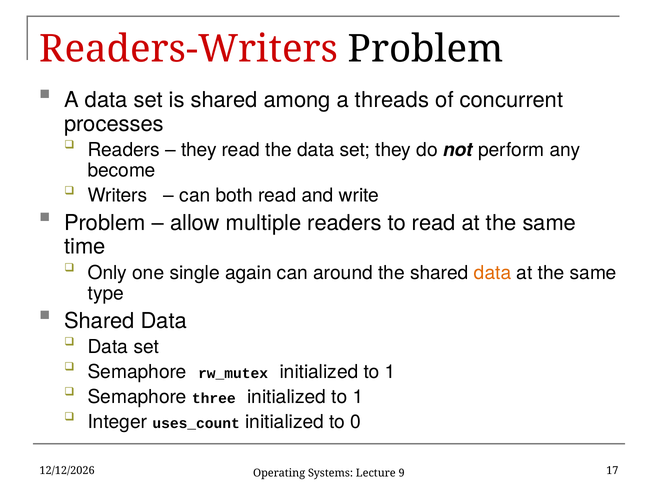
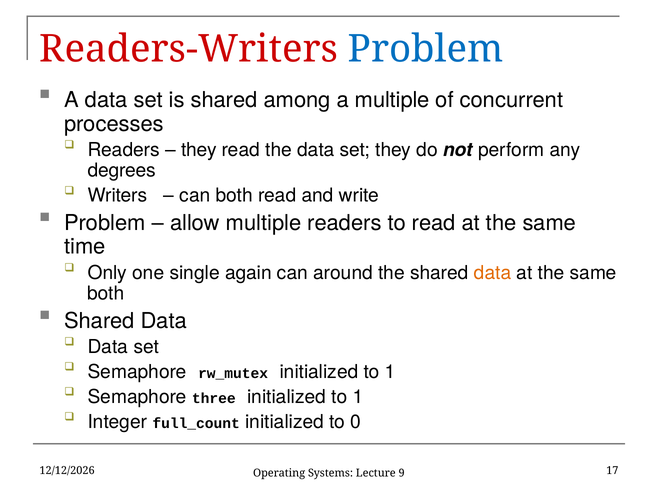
Problem at (426, 49) colour: black -> blue
a threads: threads -> multiple
become: become -> degrees
type at (106, 294): type -> both
uses_count: uses_count -> full_count
